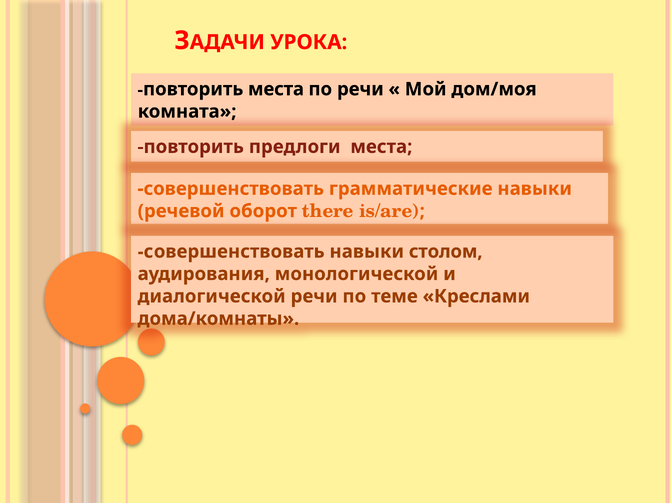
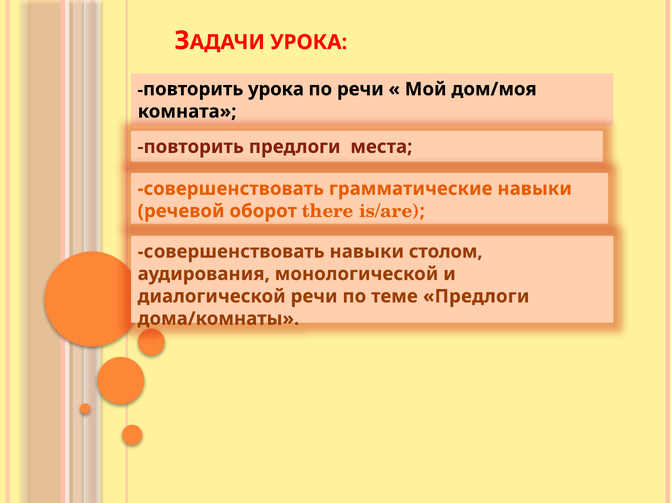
повторить места: места -> урока
теме Креслами: Креслами -> Предлоги
